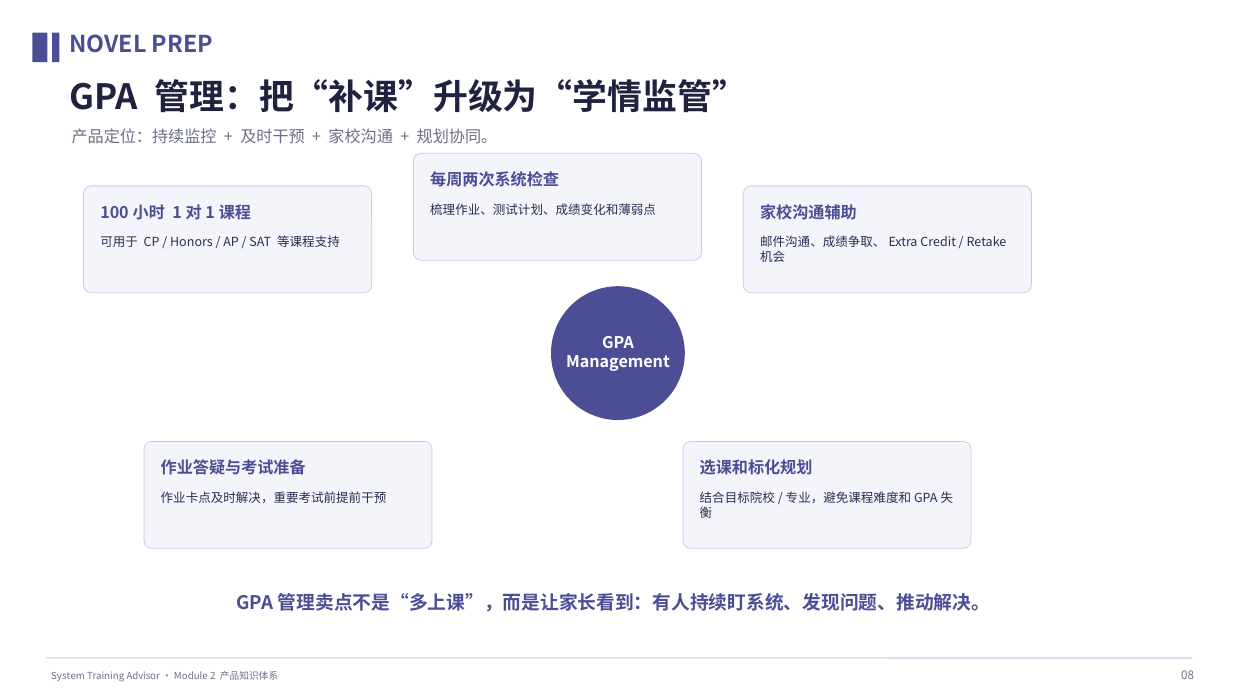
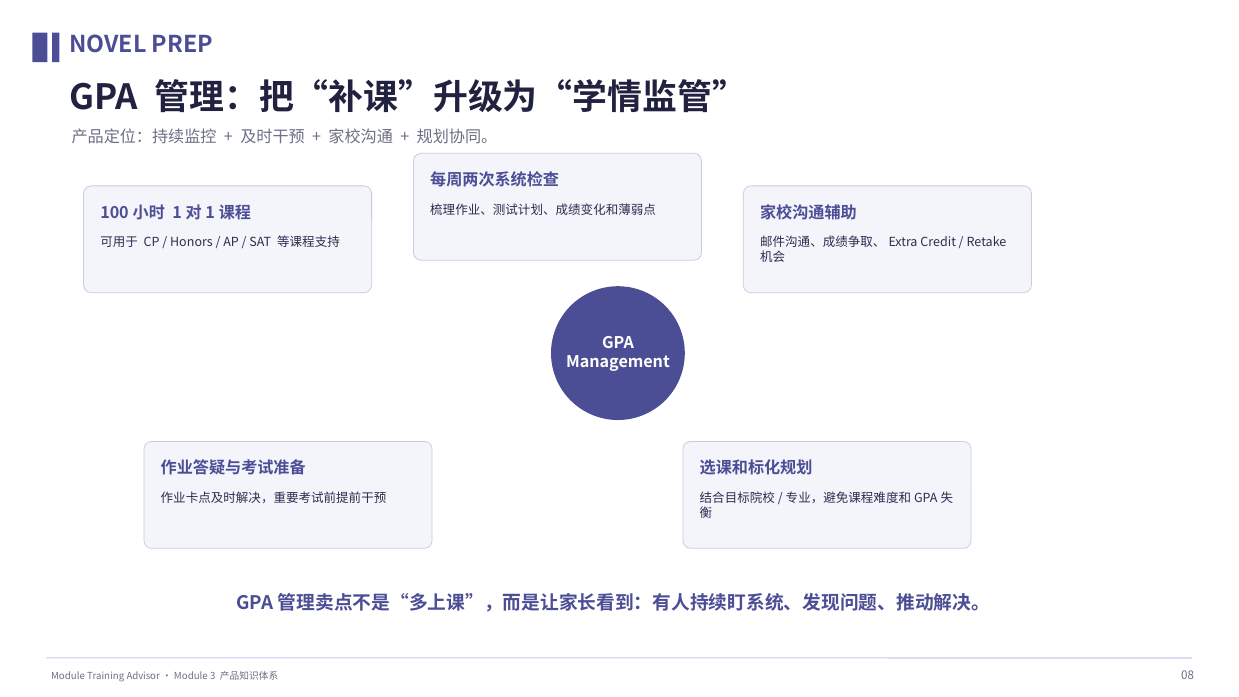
System at (68, 676): System -> Module
2: 2 -> 3
